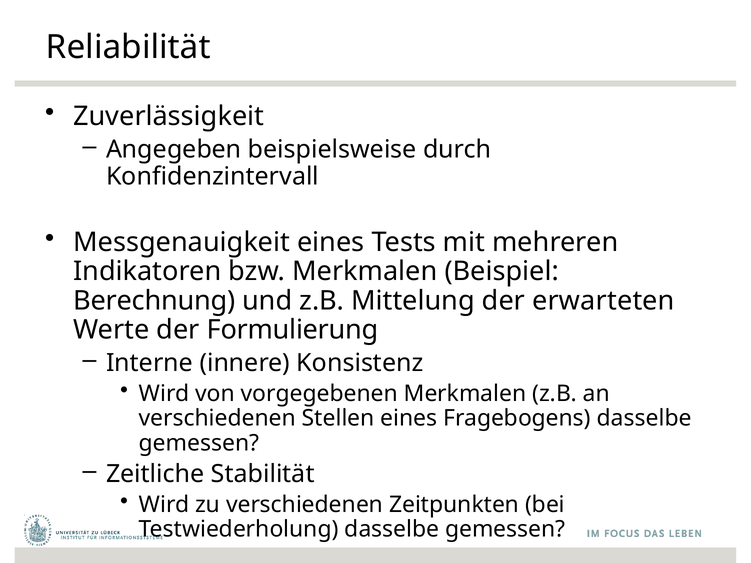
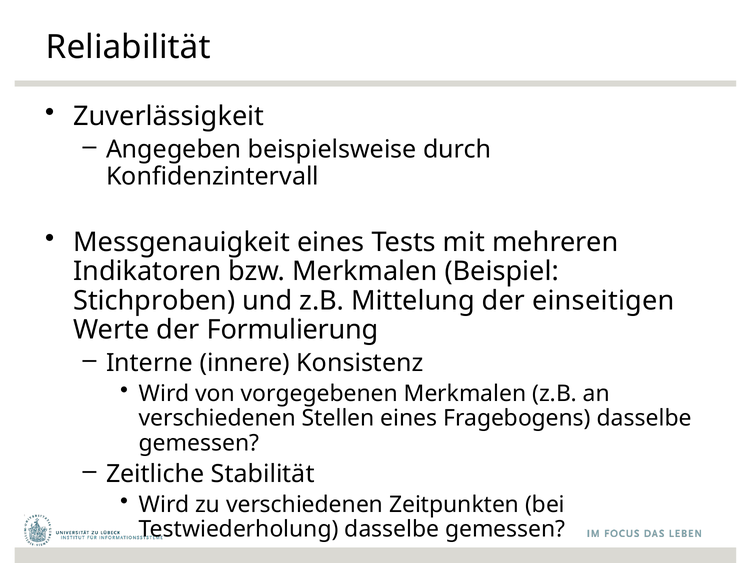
Berechnung: Berechnung -> Stichproben
erwarteten: erwarteten -> einseitigen
